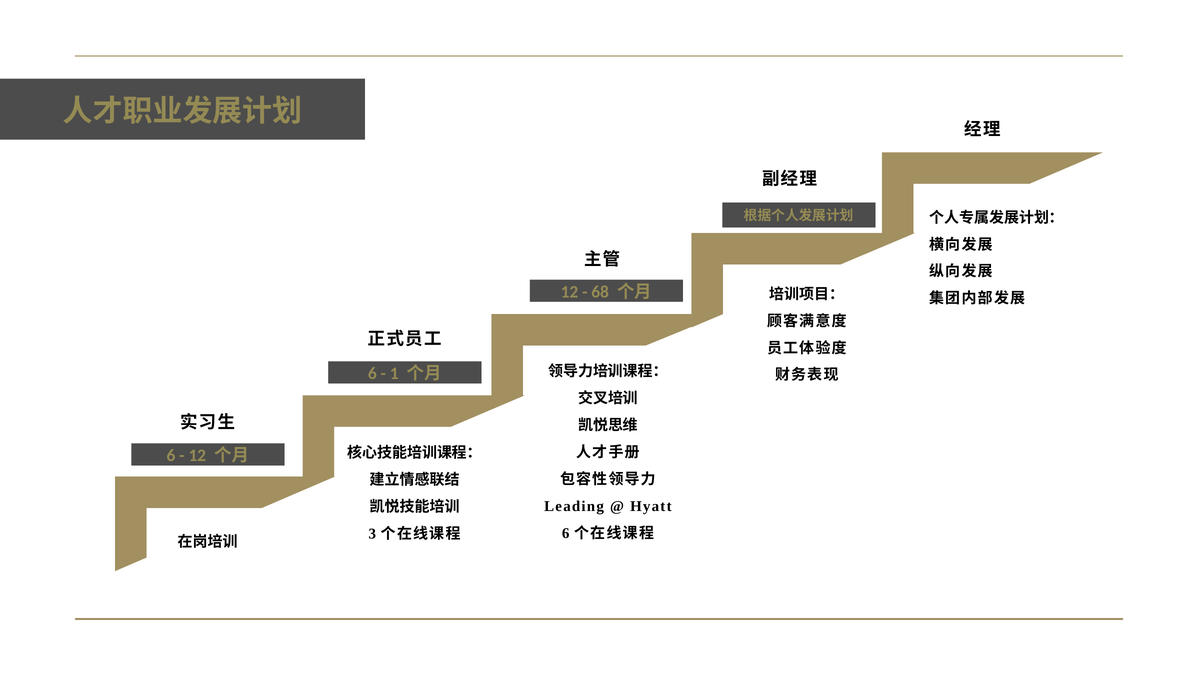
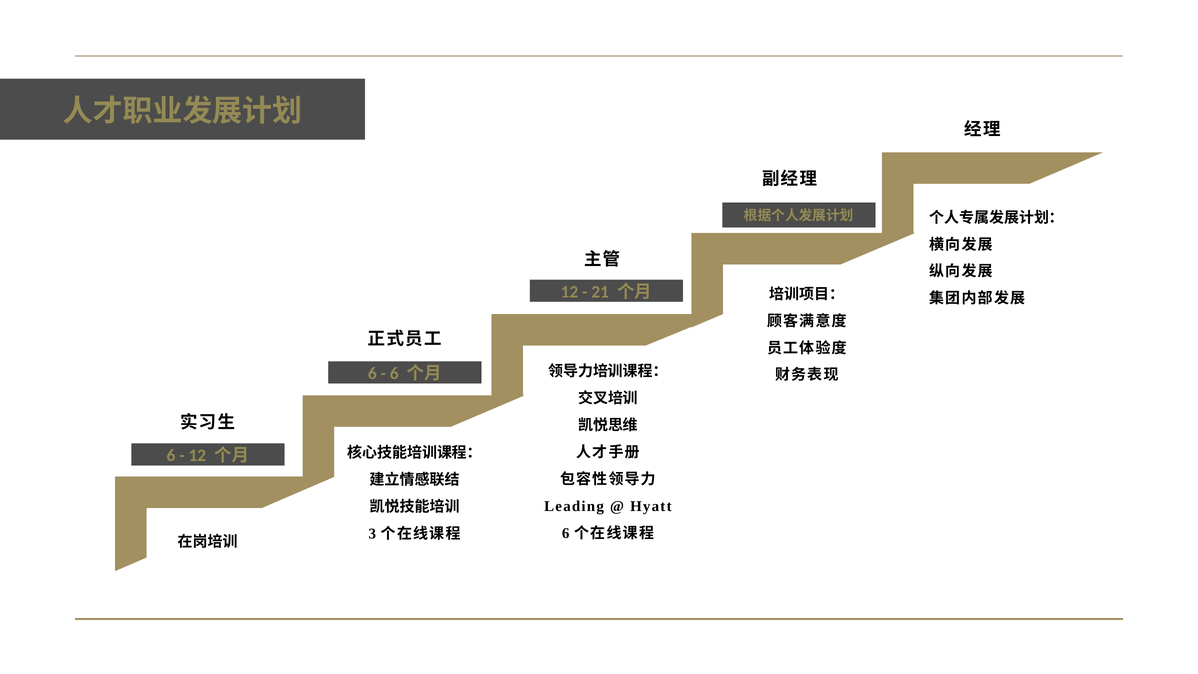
68: 68 -> 21
1 at (394, 374): 1 -> 6
